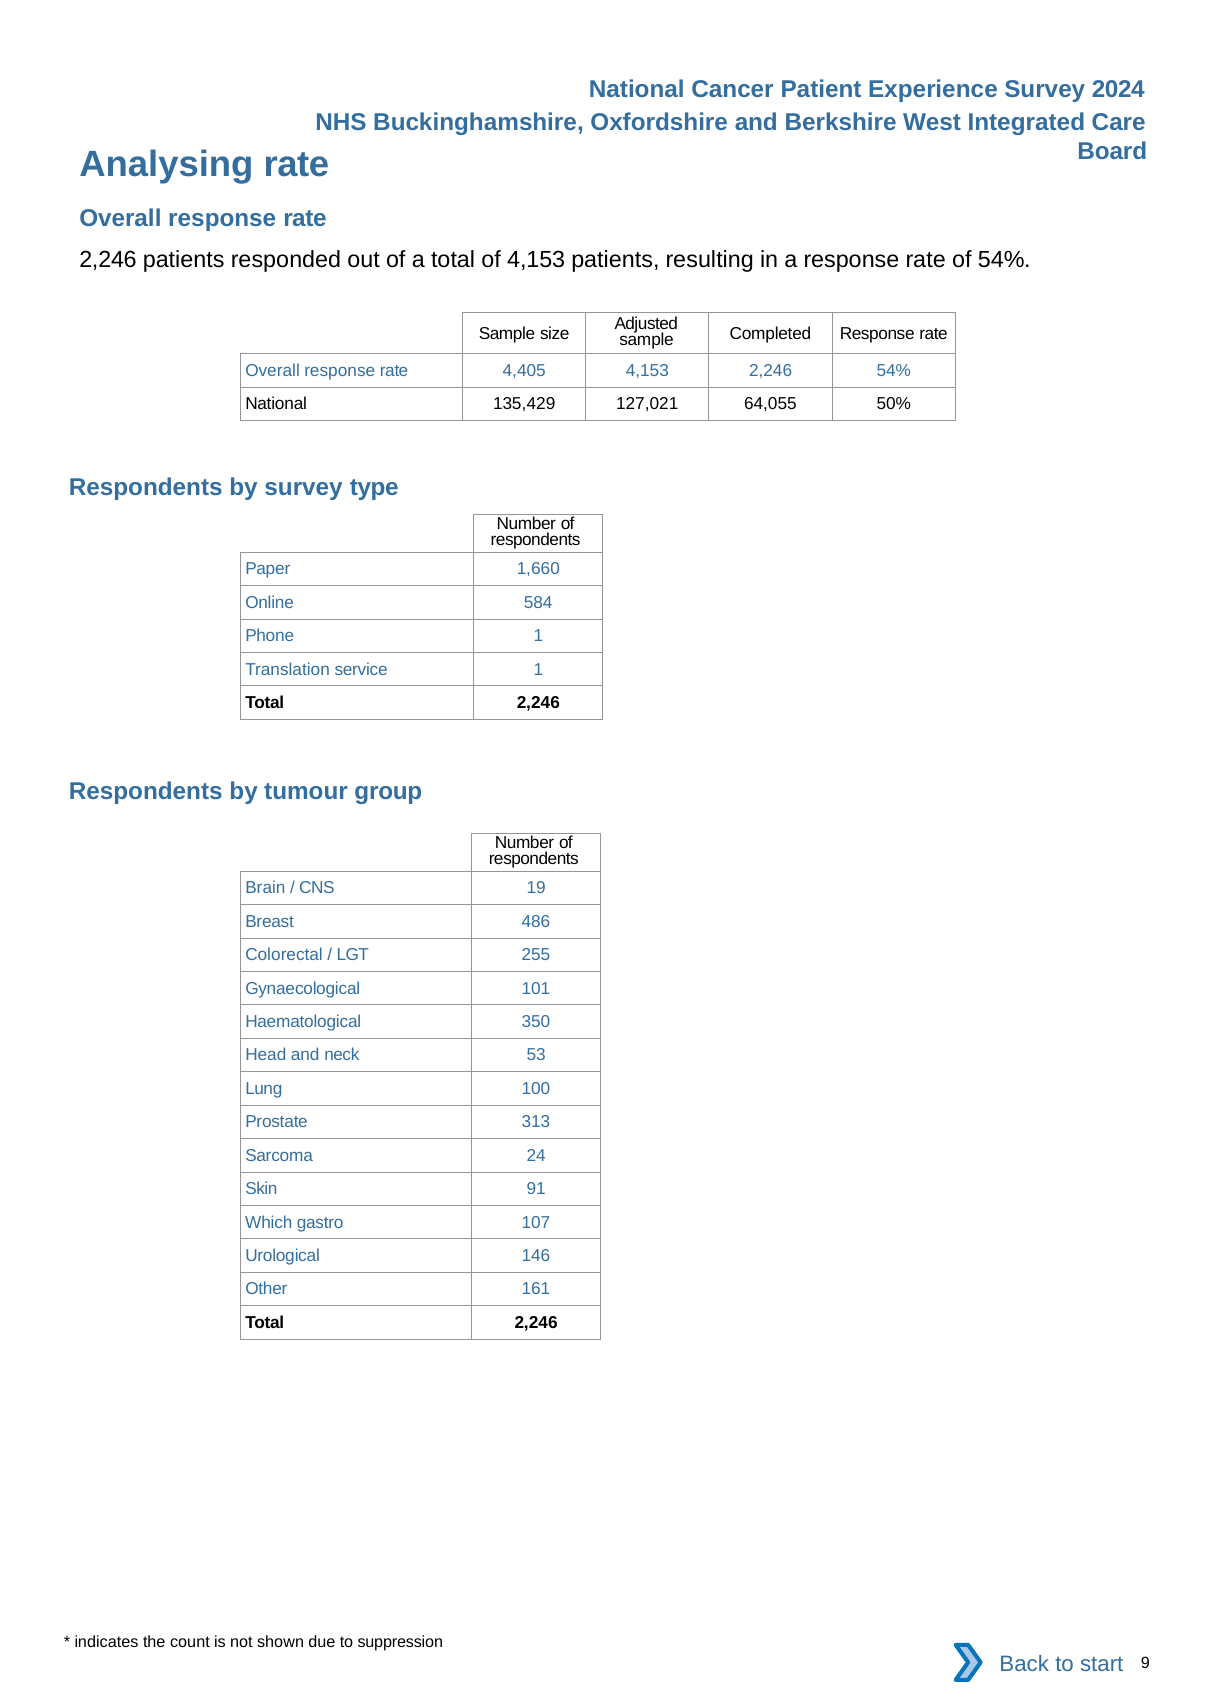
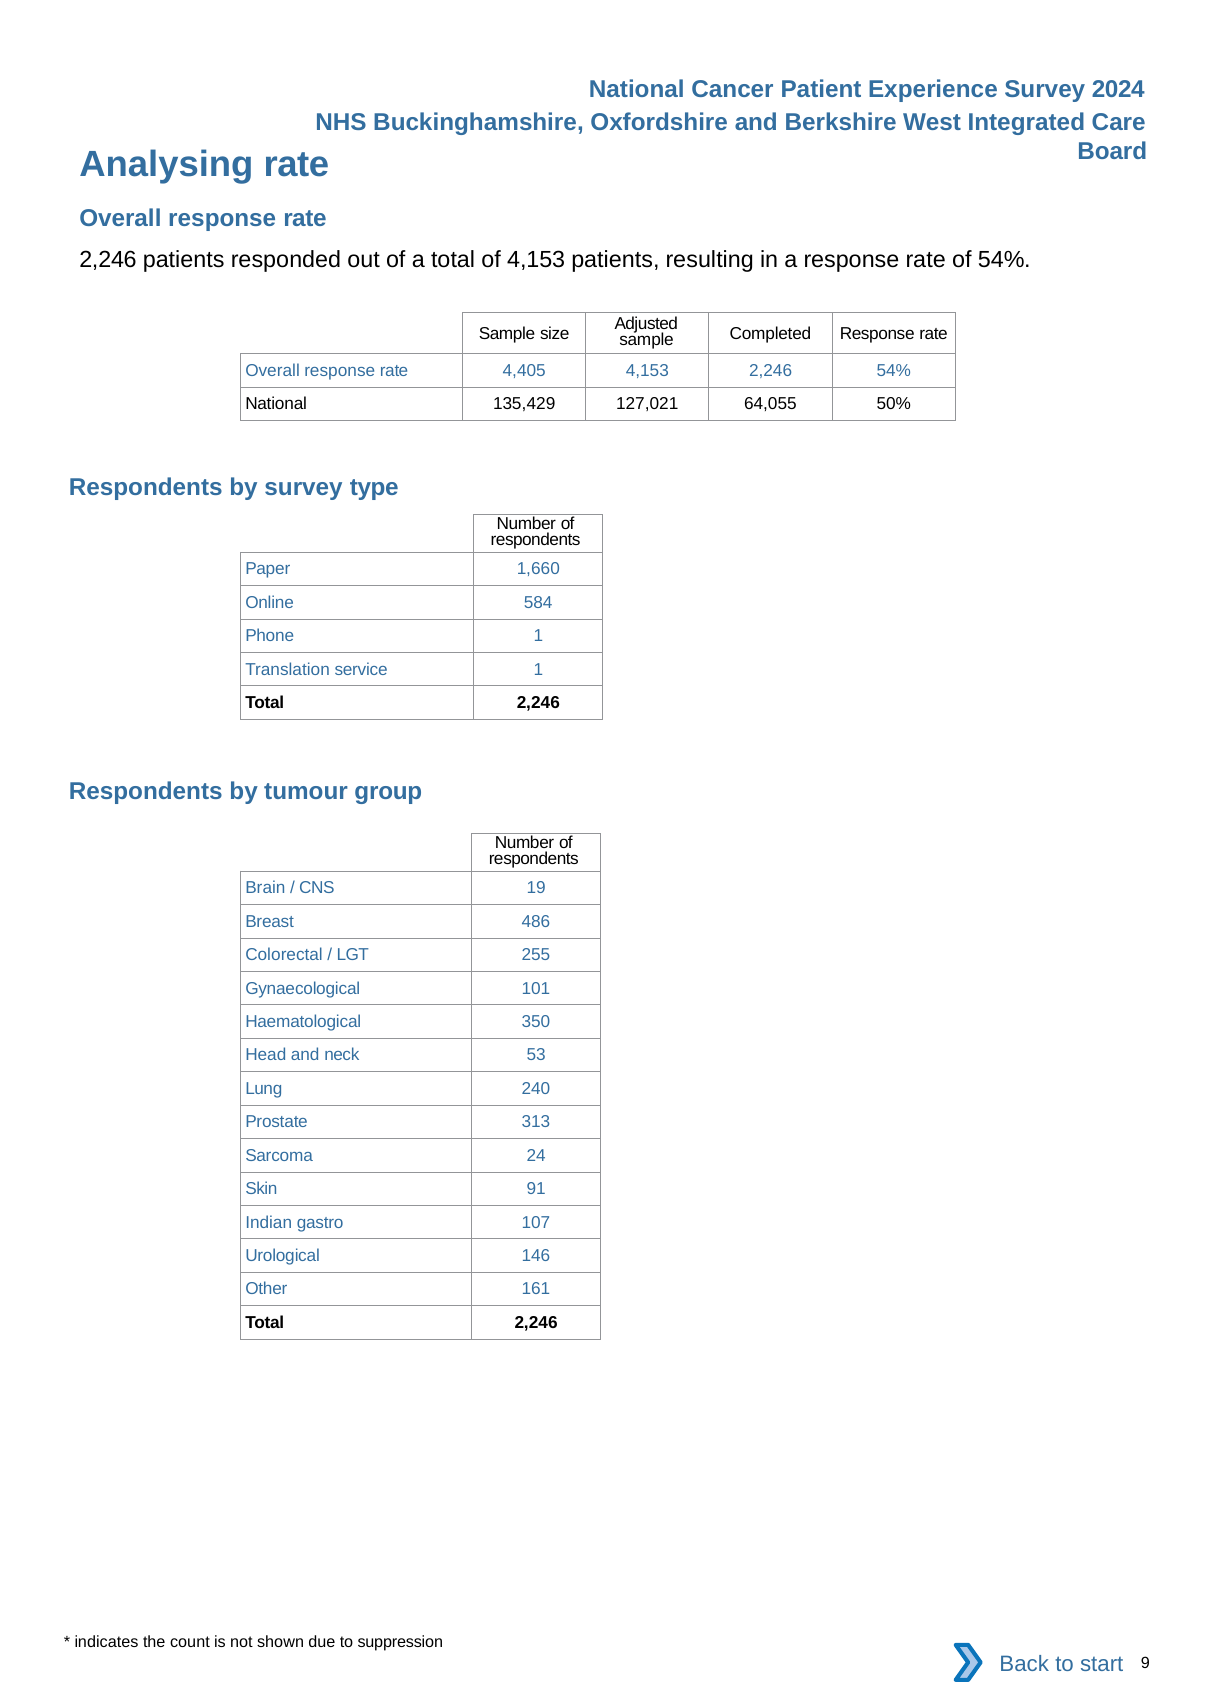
100: 100 -> 240
Which: Which -> Indian
